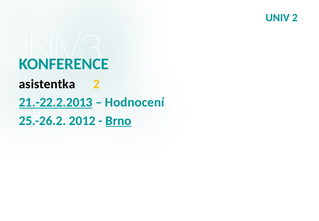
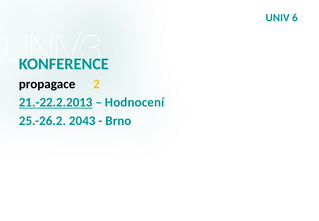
UNIV 2: 2 -> 6
asistentka: asistentka -> propagace
2012: 2012 -> 2043
Brno underline: present -> none
